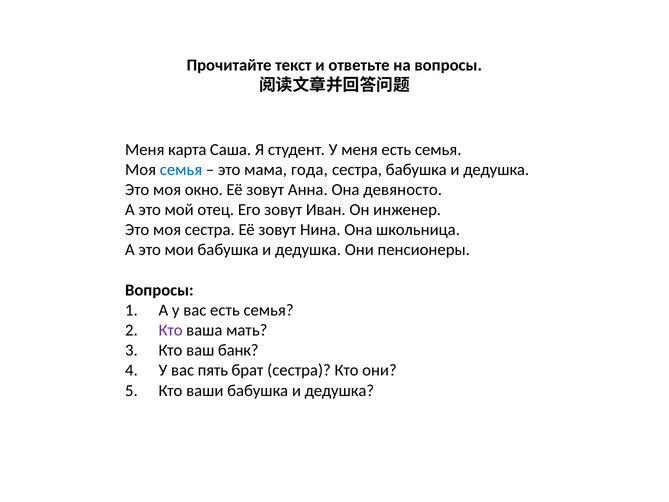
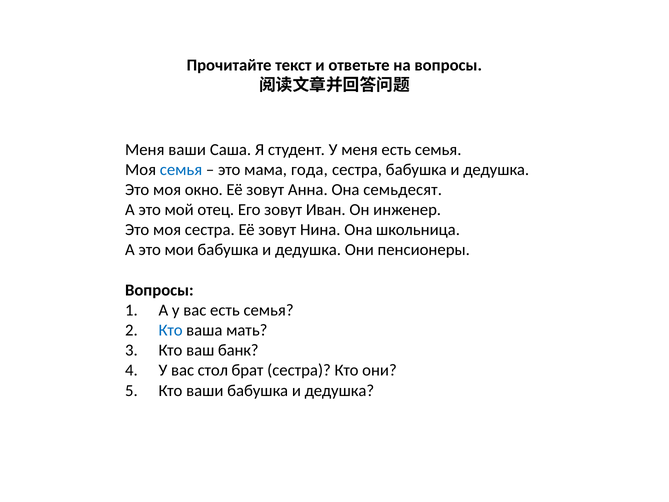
Меня карта: карта -> ваши
девяносто: девяносто -> семьдесят
Кто at (171, 330) colour: purple -> blue
пять: пять -> стол
